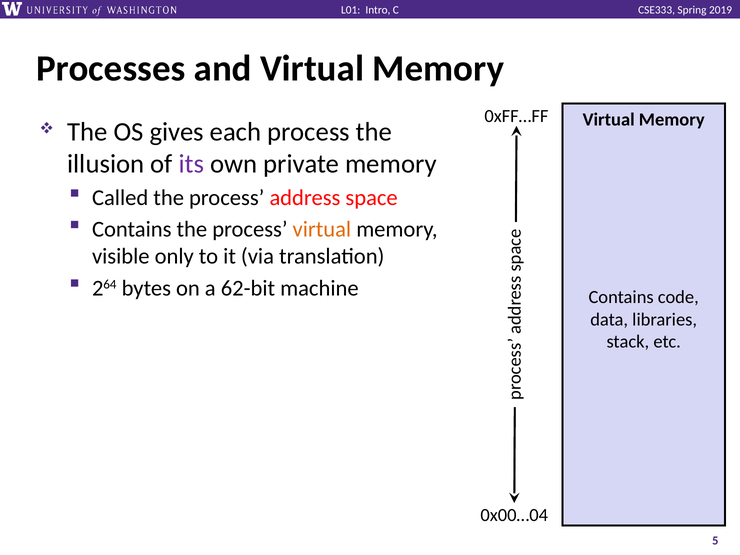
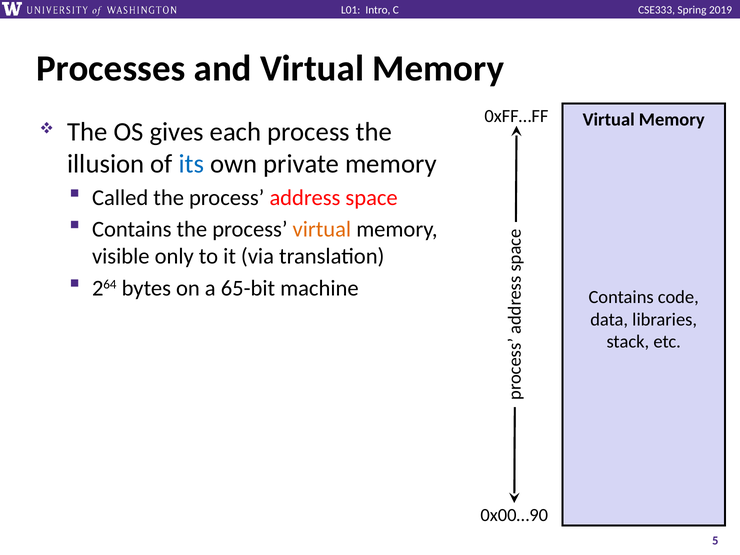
its colour: purple -> blue
62-bit: 62-bit -> 65-bit
0x00…04: 0x00…04 -> 0x00…90
